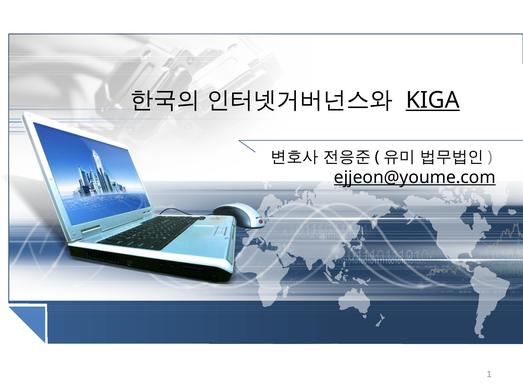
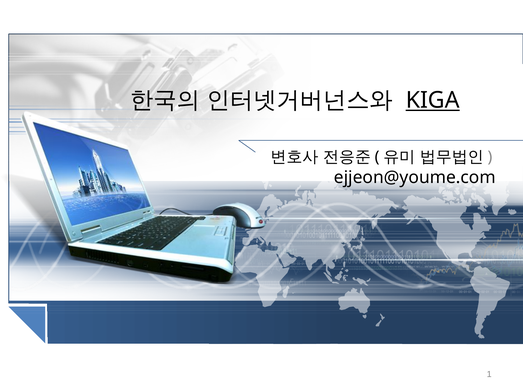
ejjeon@youme.com underline: present -> none
